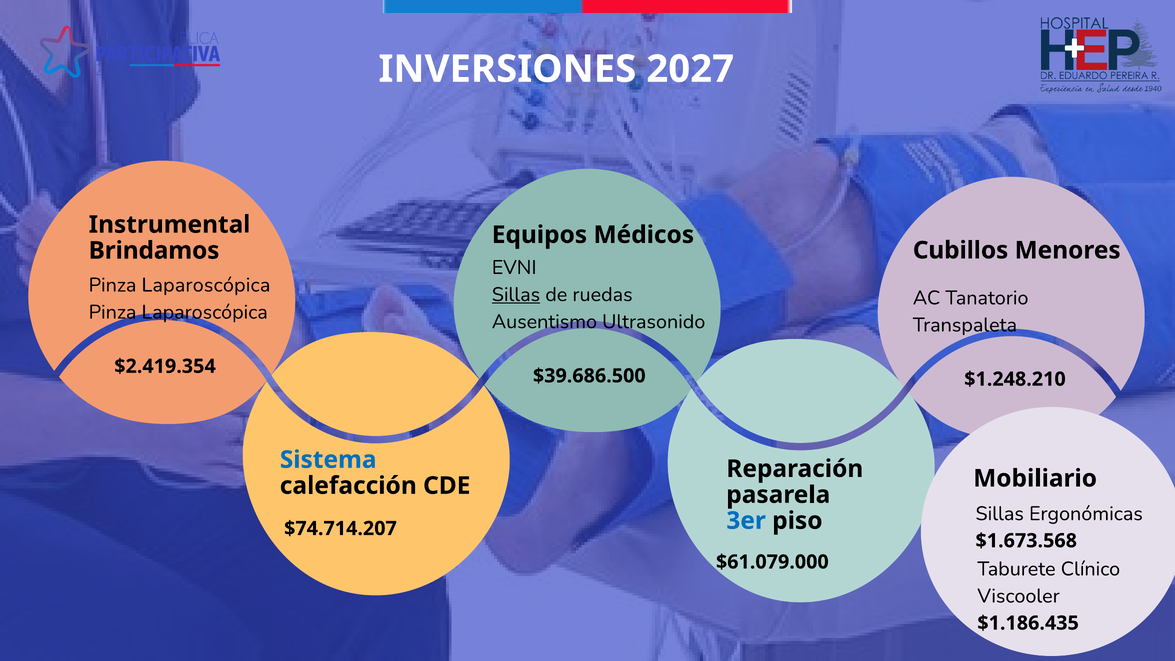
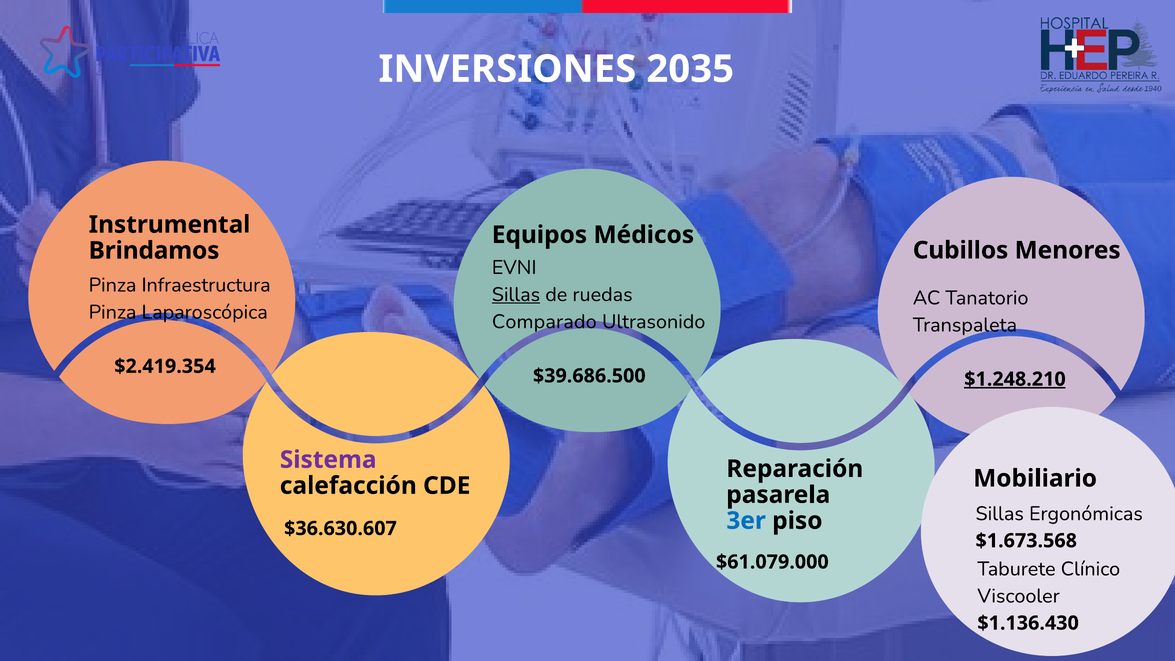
2027: 2027 -> 2035
Laparoscópica at (206, 285): Laparoscópica -> Infraestructura
Ausentismo: Ausentismo -> Comparado
$1.248.210 underline: none -> present
Sistema colour: blue -> purple
$74.714.207: $74.714.207 -> $36.630.607
$1.186.435: $1.186.435 -> $1.136.430
